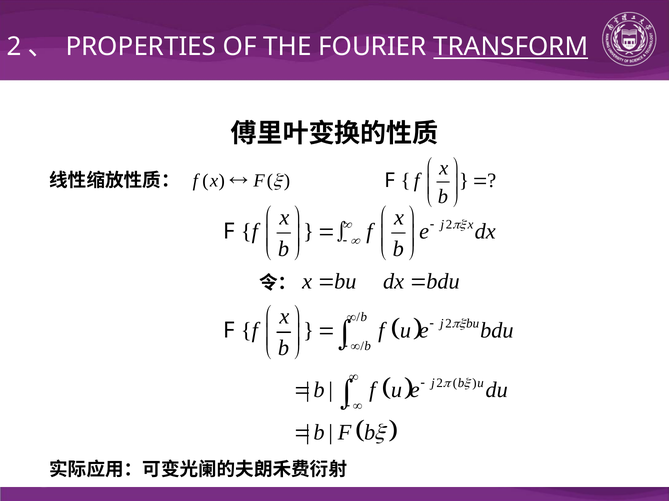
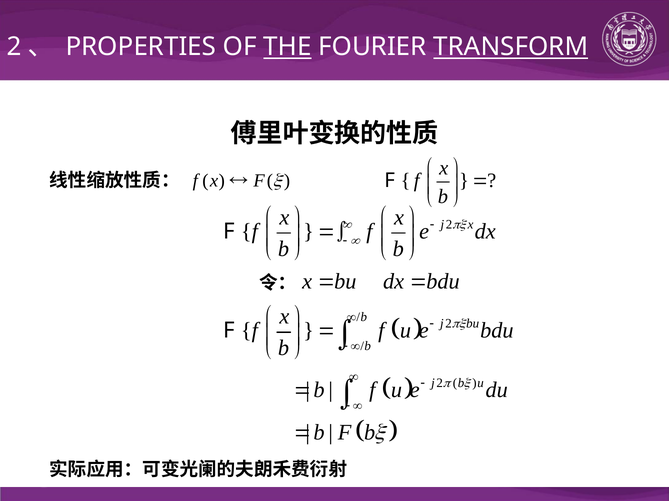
THE underline: none -> present
